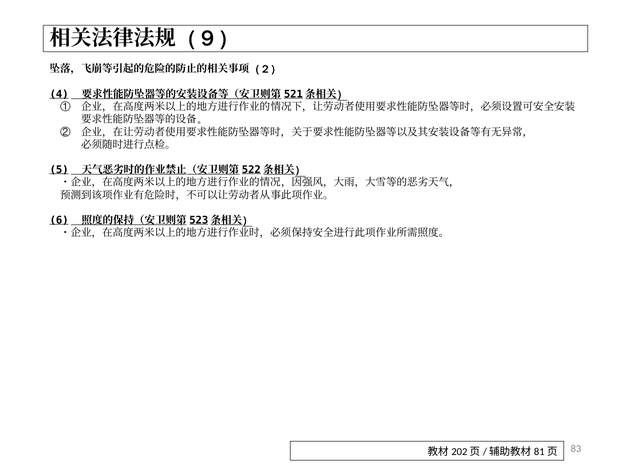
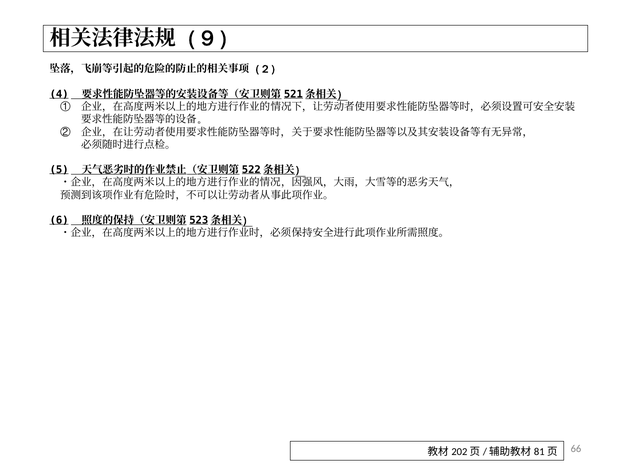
83: 83 -> 66
